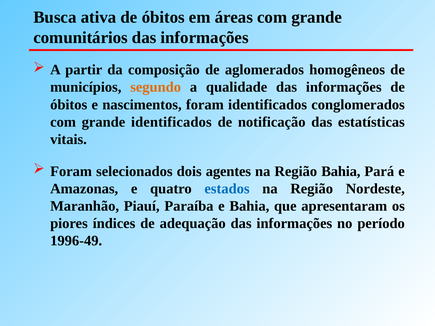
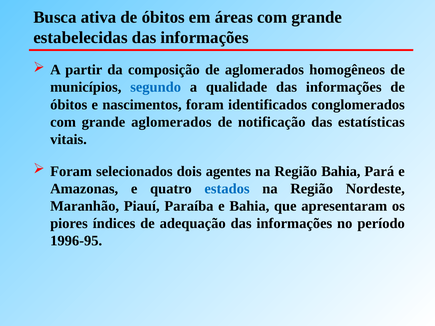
comunitários: comunitários -> estabelecidas
segundo colour: orange -> blue
grande identificados: identificados -> aglomerados
1996-49: 1996-49 -> 1996-95
